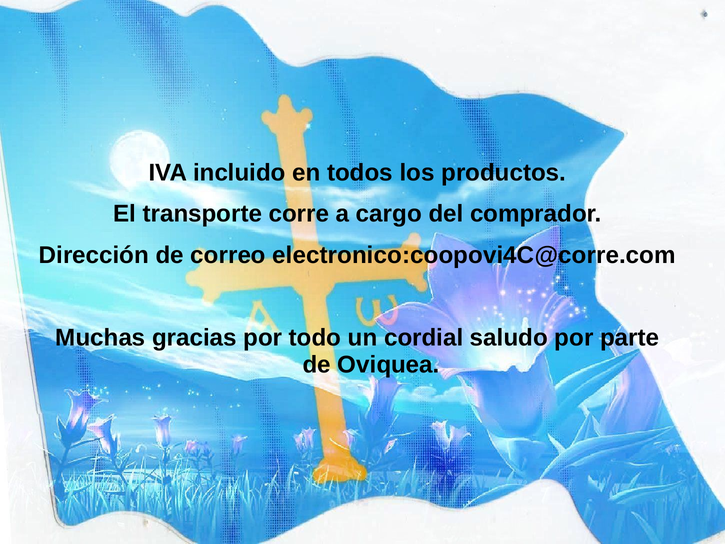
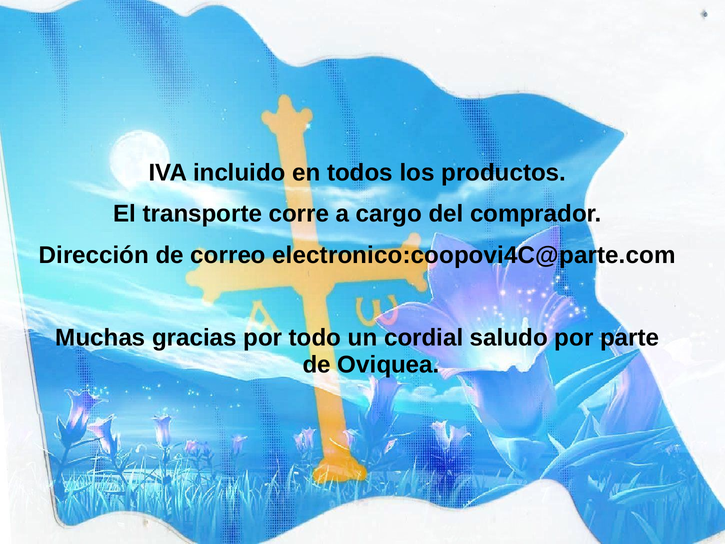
electronico:coopovi4C@corre.com: electronico:coopovi4C@corre.com -> electronico:coopovi4C@parte.com
